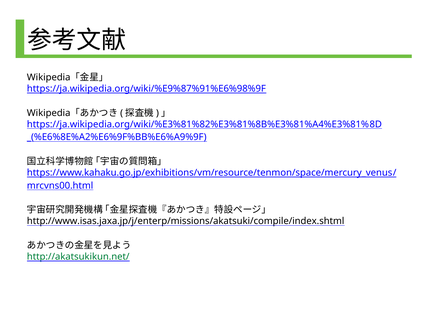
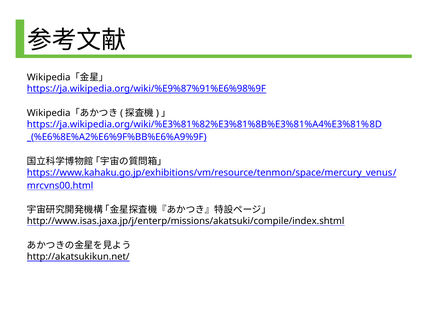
http://akatsukikun.net/ colour: green -> black
